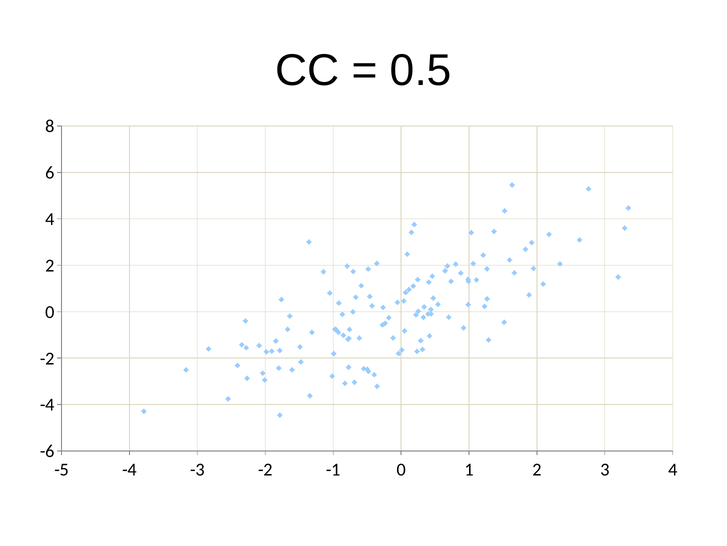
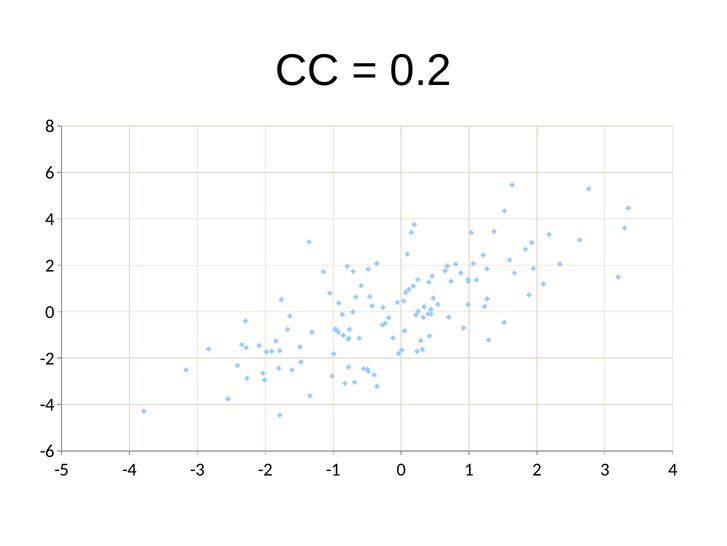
0.5: 0.5 -> 0.2
